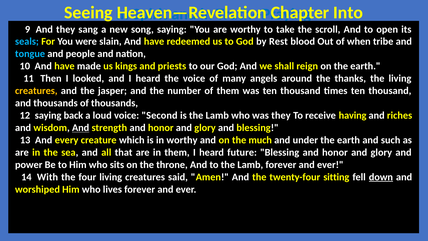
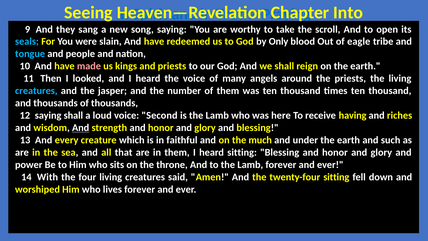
Rest: Rest -> Only
when: when -> eagle
made colour: white -> pink
the thanks: thanks -> priests
creatures at (36, 91) colour: yellow -> light blue
saying back: back -> shall
was they: they -> here
in worthy: worthy -> faithful
heard future: future -> sitting
down underline: present -> none
